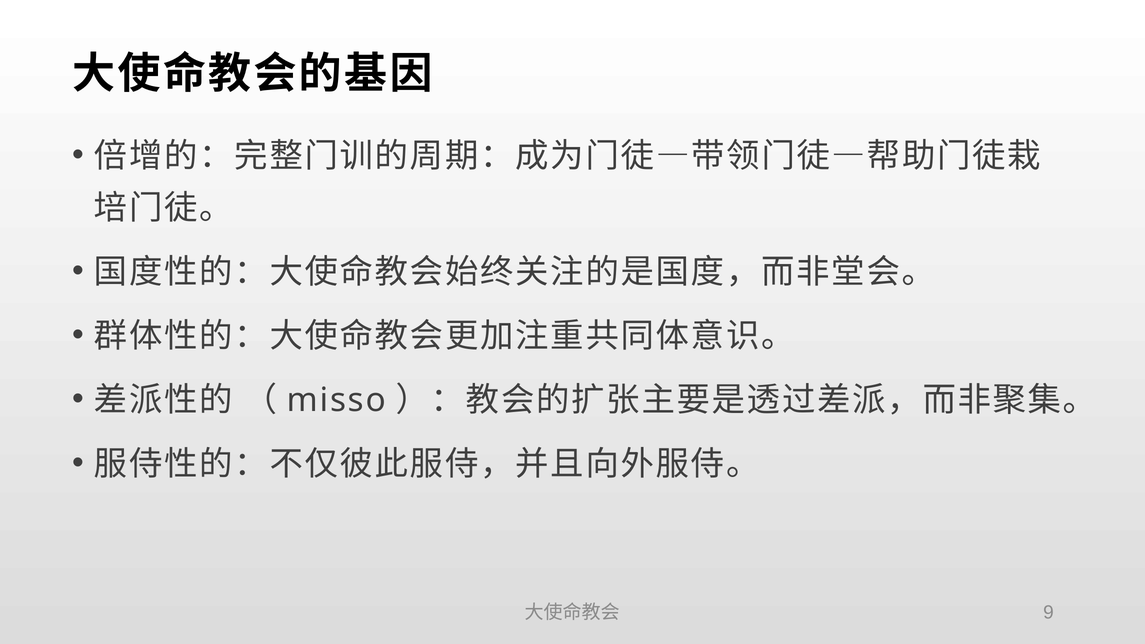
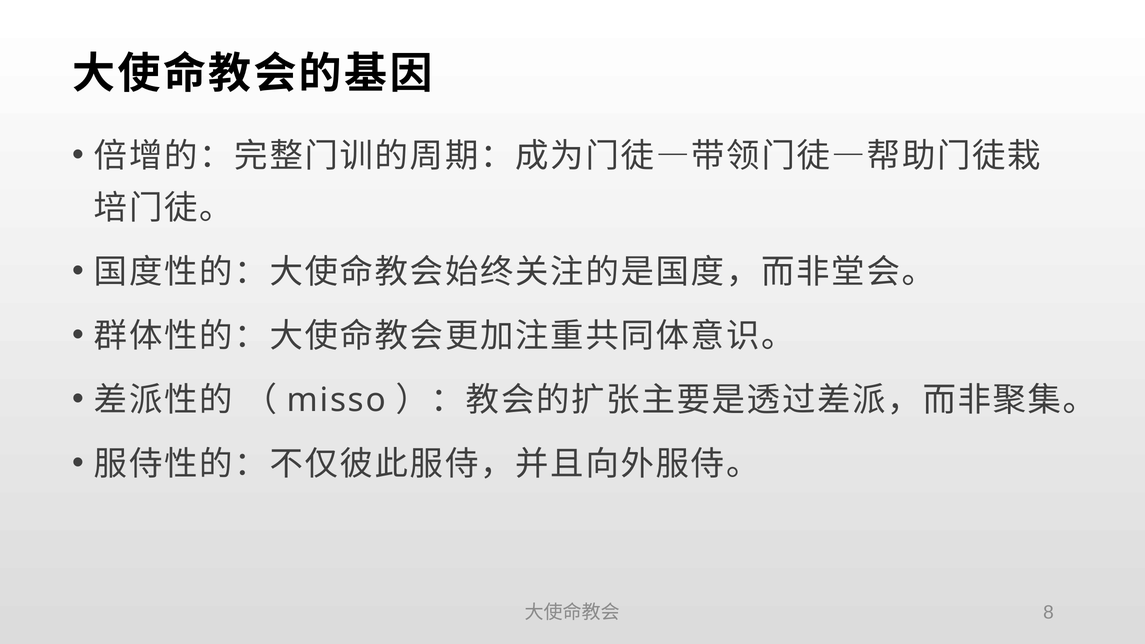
9: 9 -> 8
